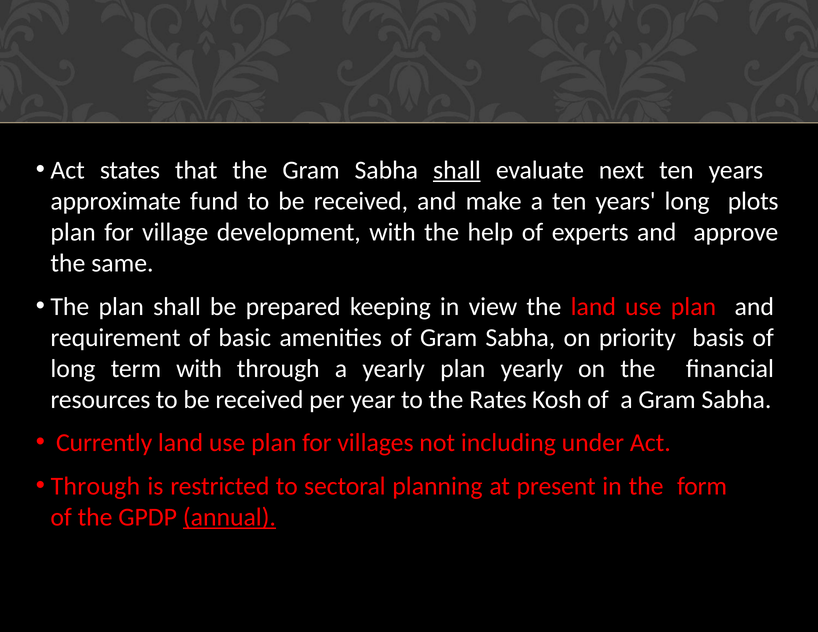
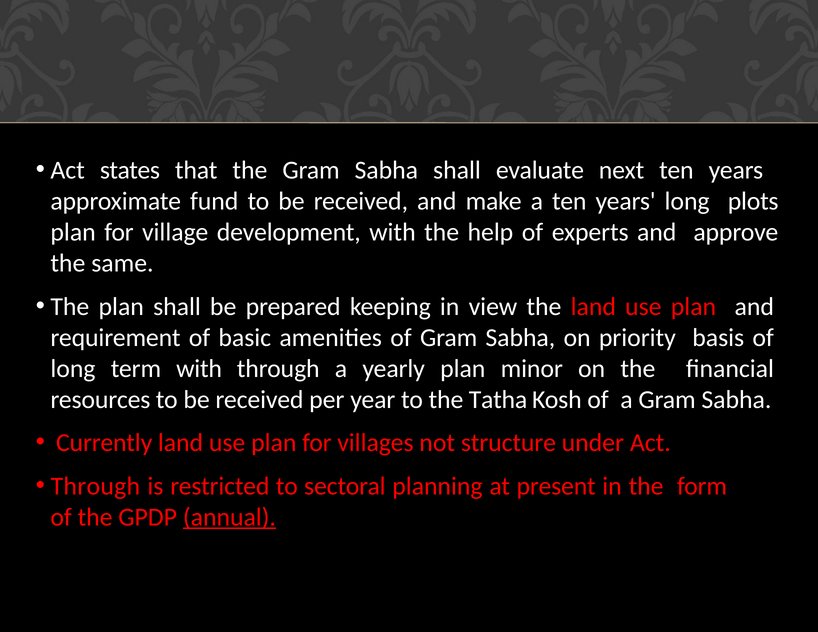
shall at (457, 170) underline: present -> none
plan yearly: yearly -> minor
Rates: Rates -> Tatha
including: including -> structure
